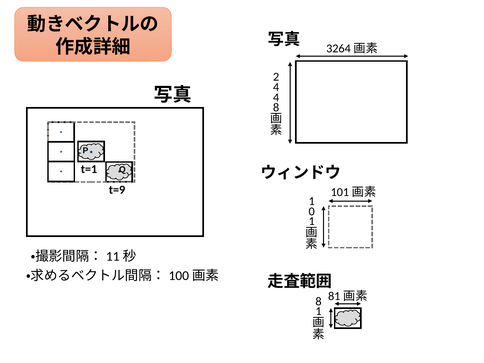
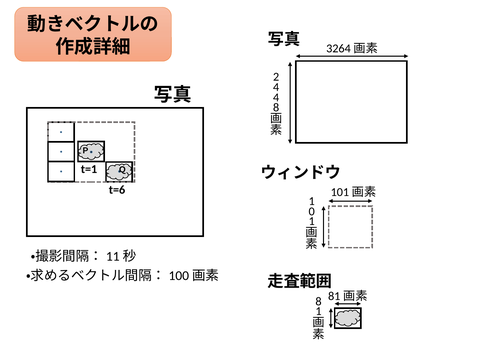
t=9: t=9 -> t=6
